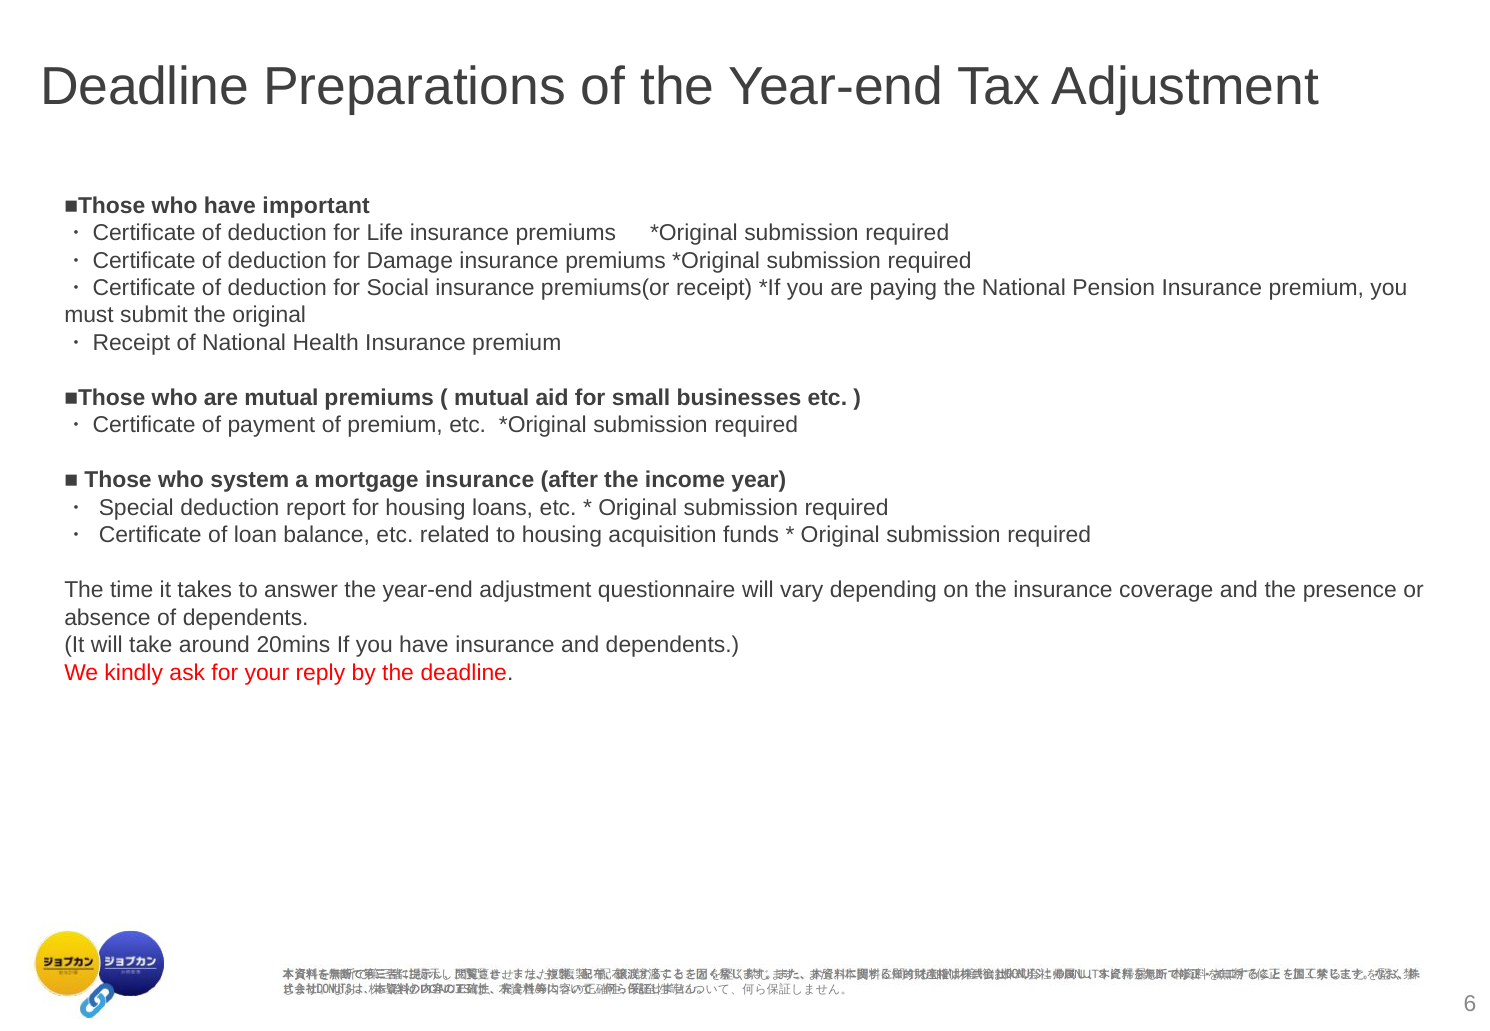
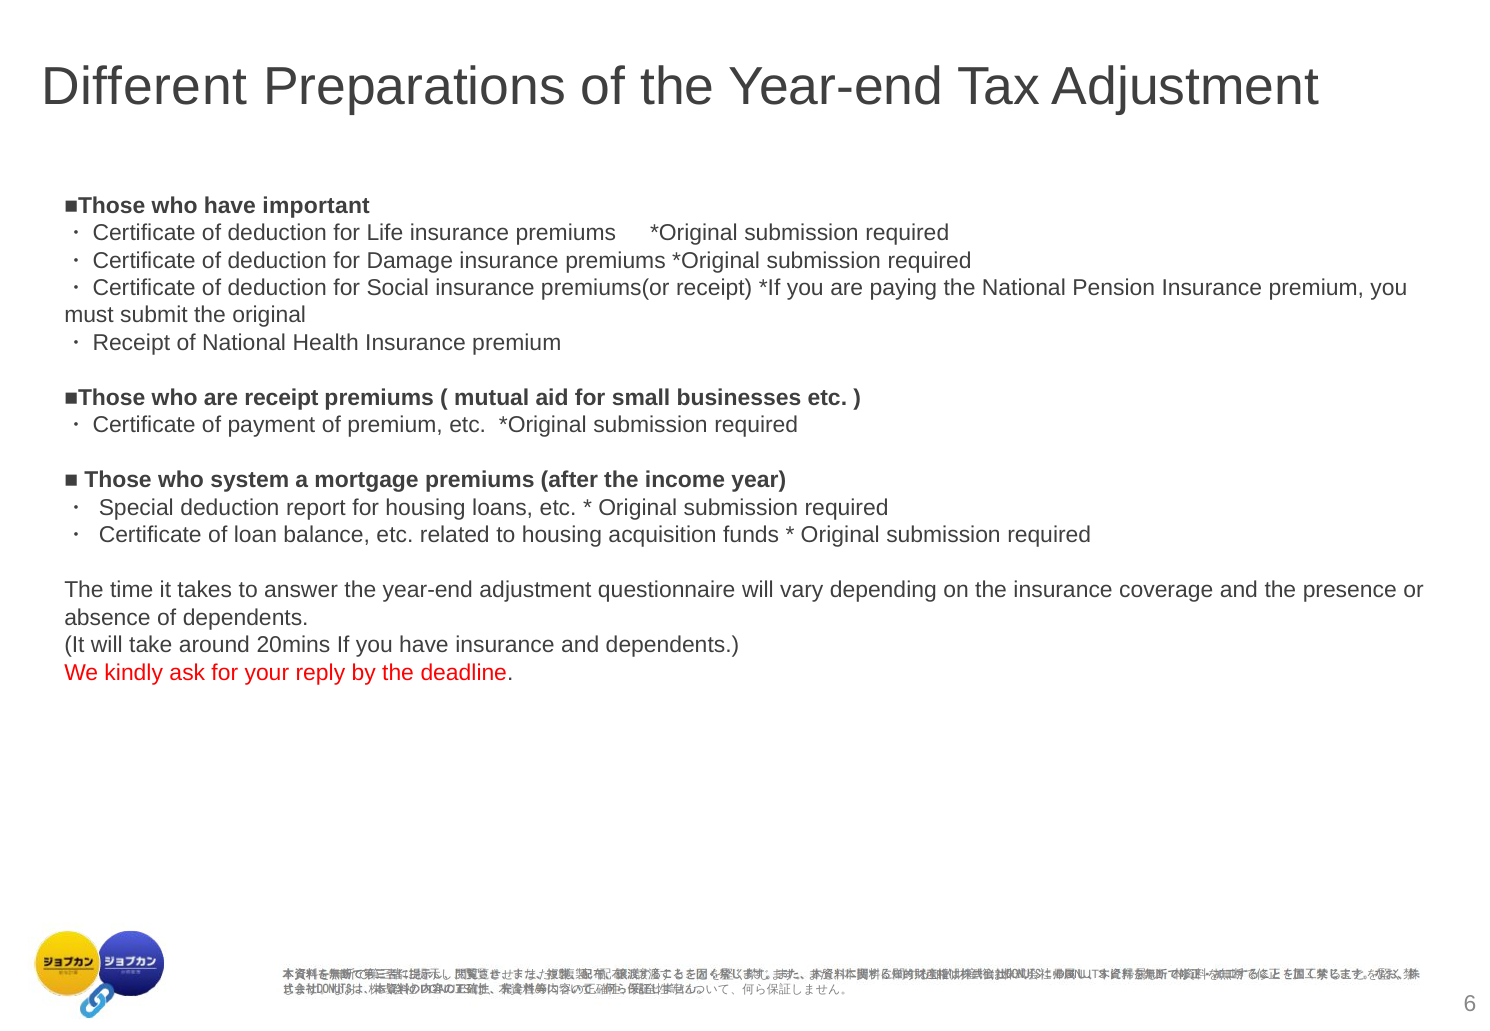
Deadline at (145, 87): Deadline -> Different
are mutual: mutual -> receipt
mortgage insurance: insurance -> premiums
